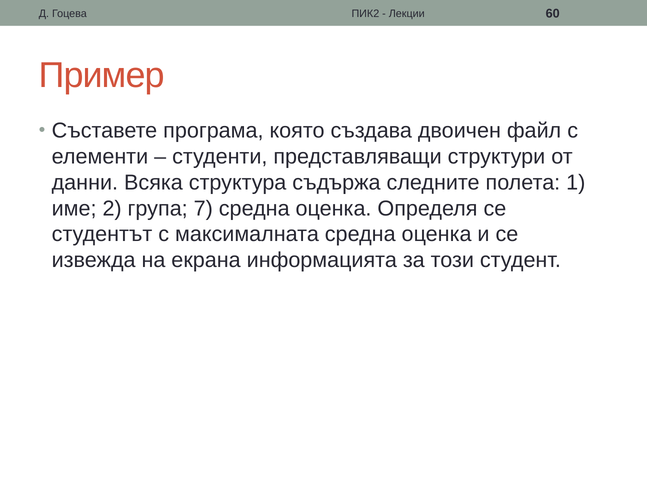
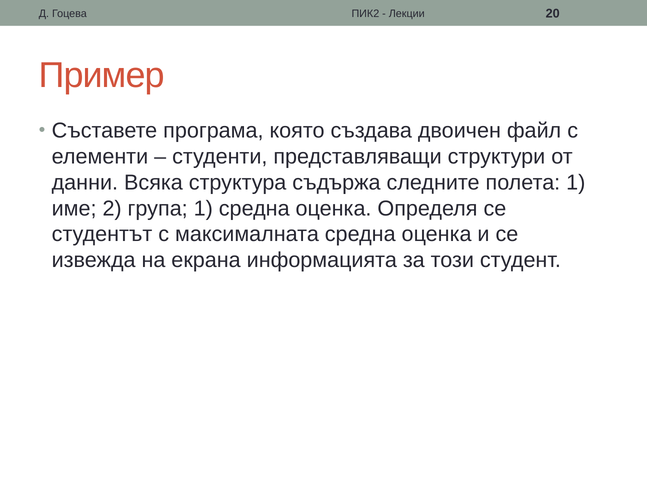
60: 60 -> 20
група 7: 7 -> 1
